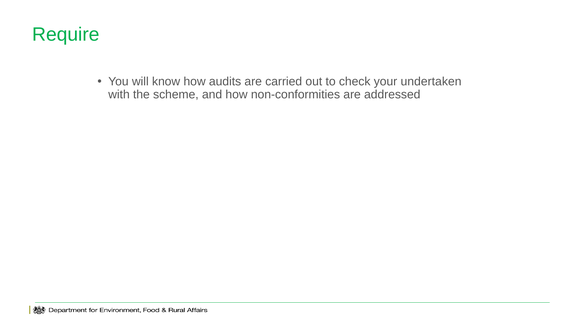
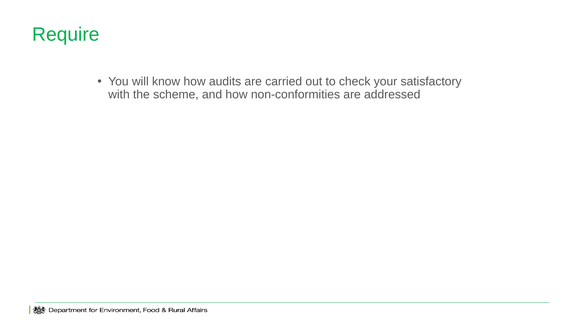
undertaken: undertaken -> satisfactory
